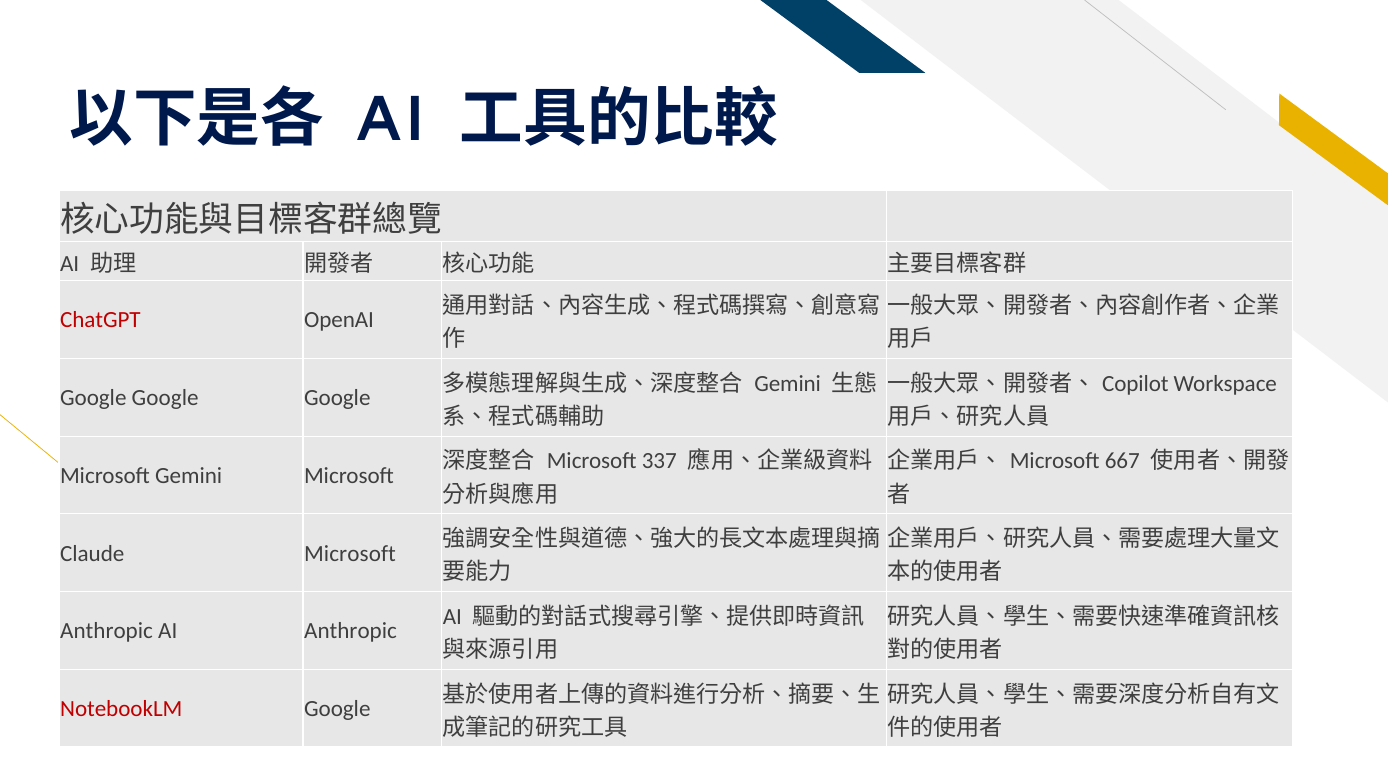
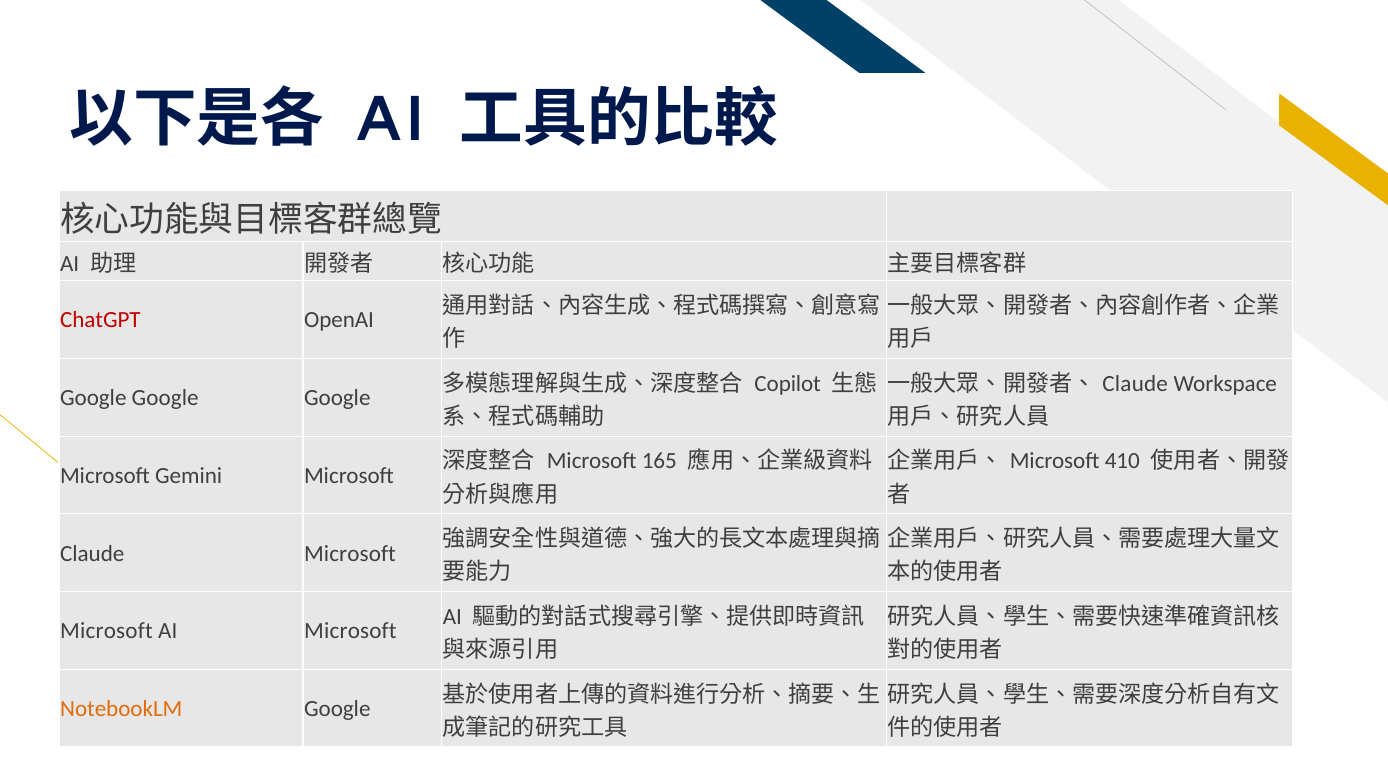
Gemini at (788, 383): Gemini -> Copilot
Copilot at (1135, 383): Copilot -> Claude
337: 337 -> 165
667: 667 -> 410
Anthropic at (107, 631): Anthropic -> Microsoft
AI Anthropic: Anthropic -> Microsoft
NotebookLM colour: red -> orange
